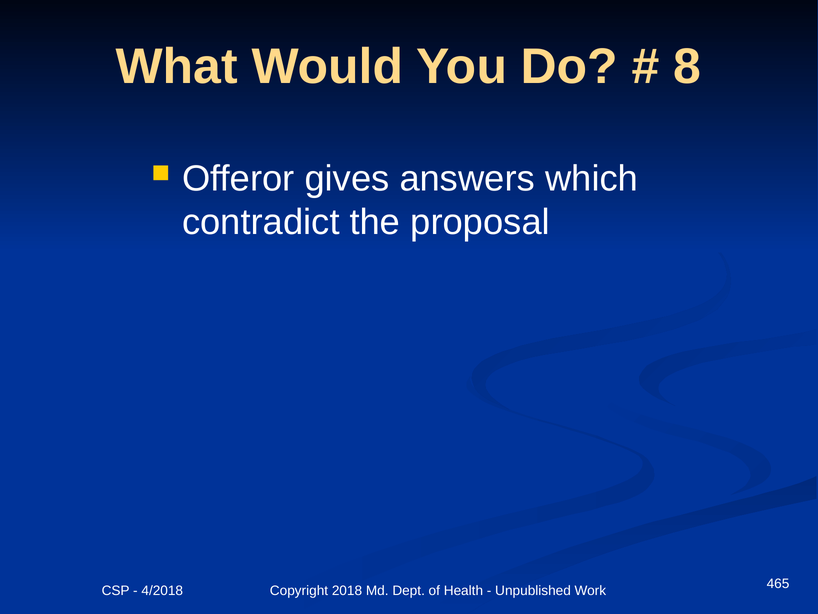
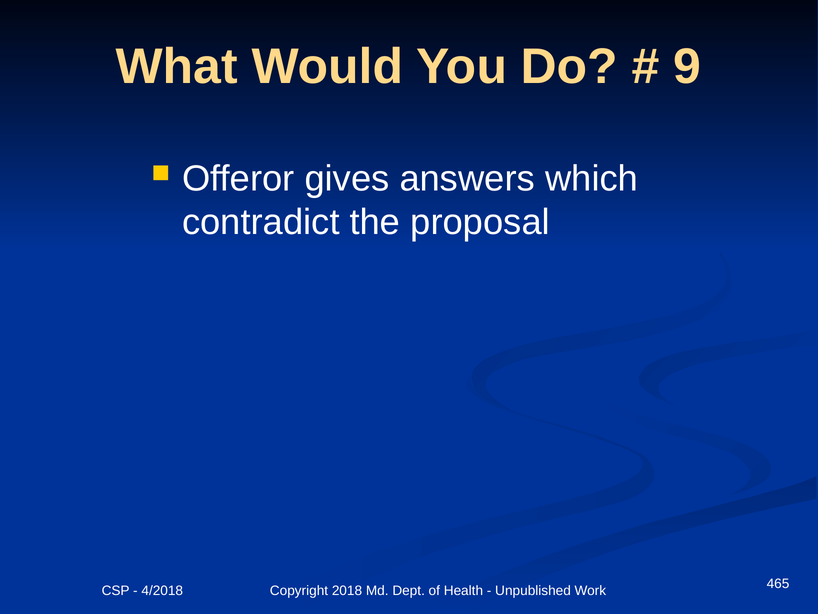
8: 8 -> 9
